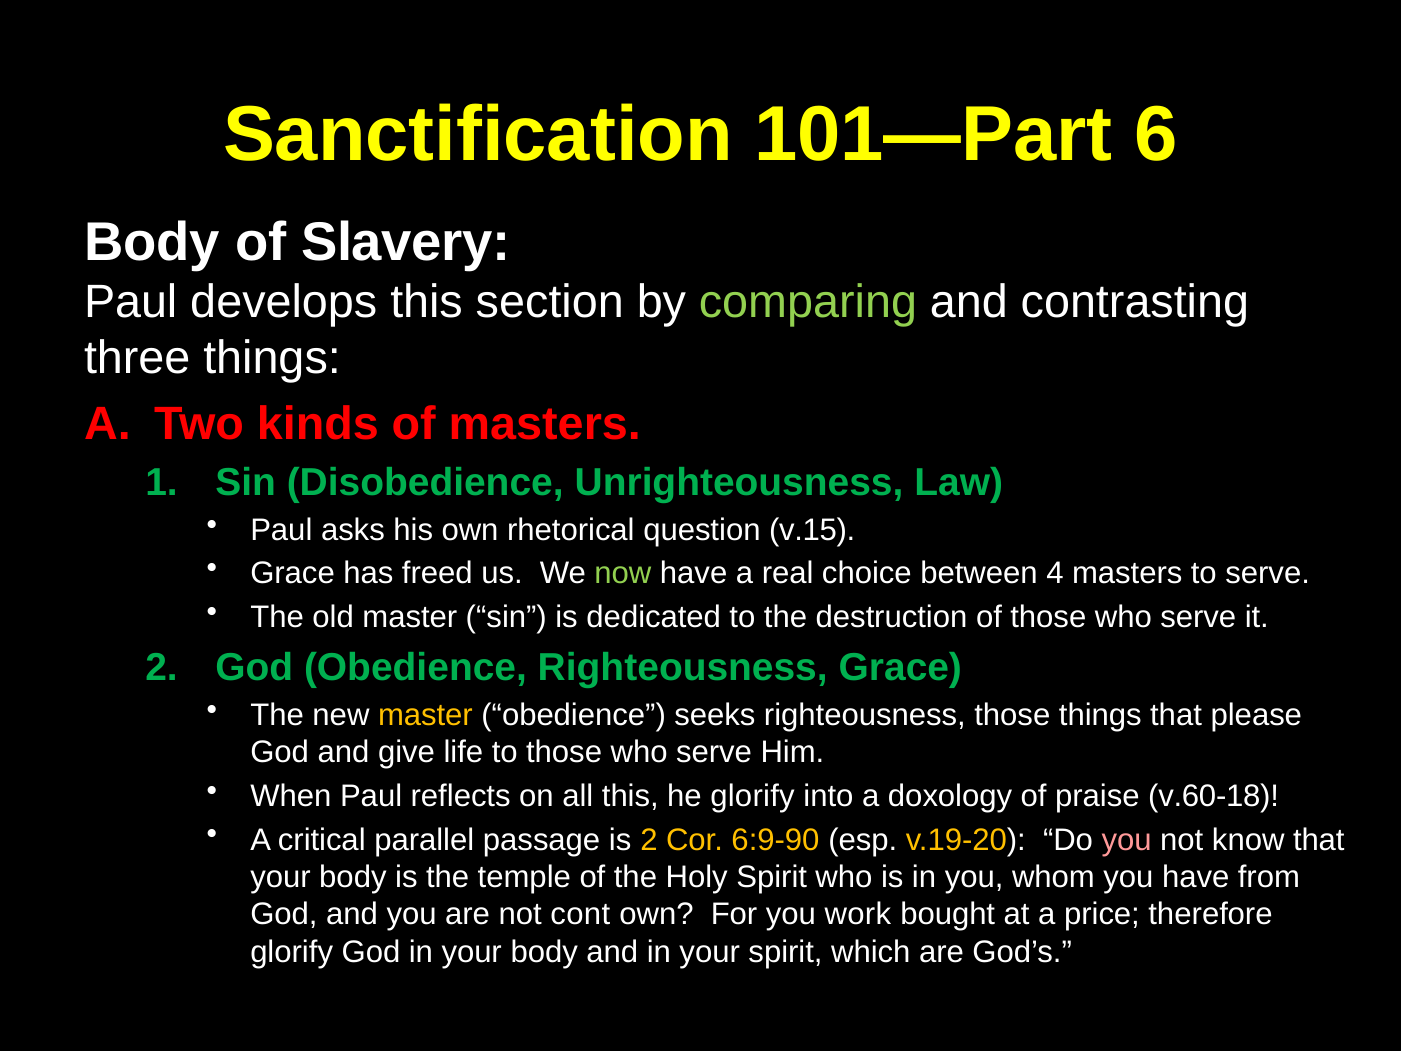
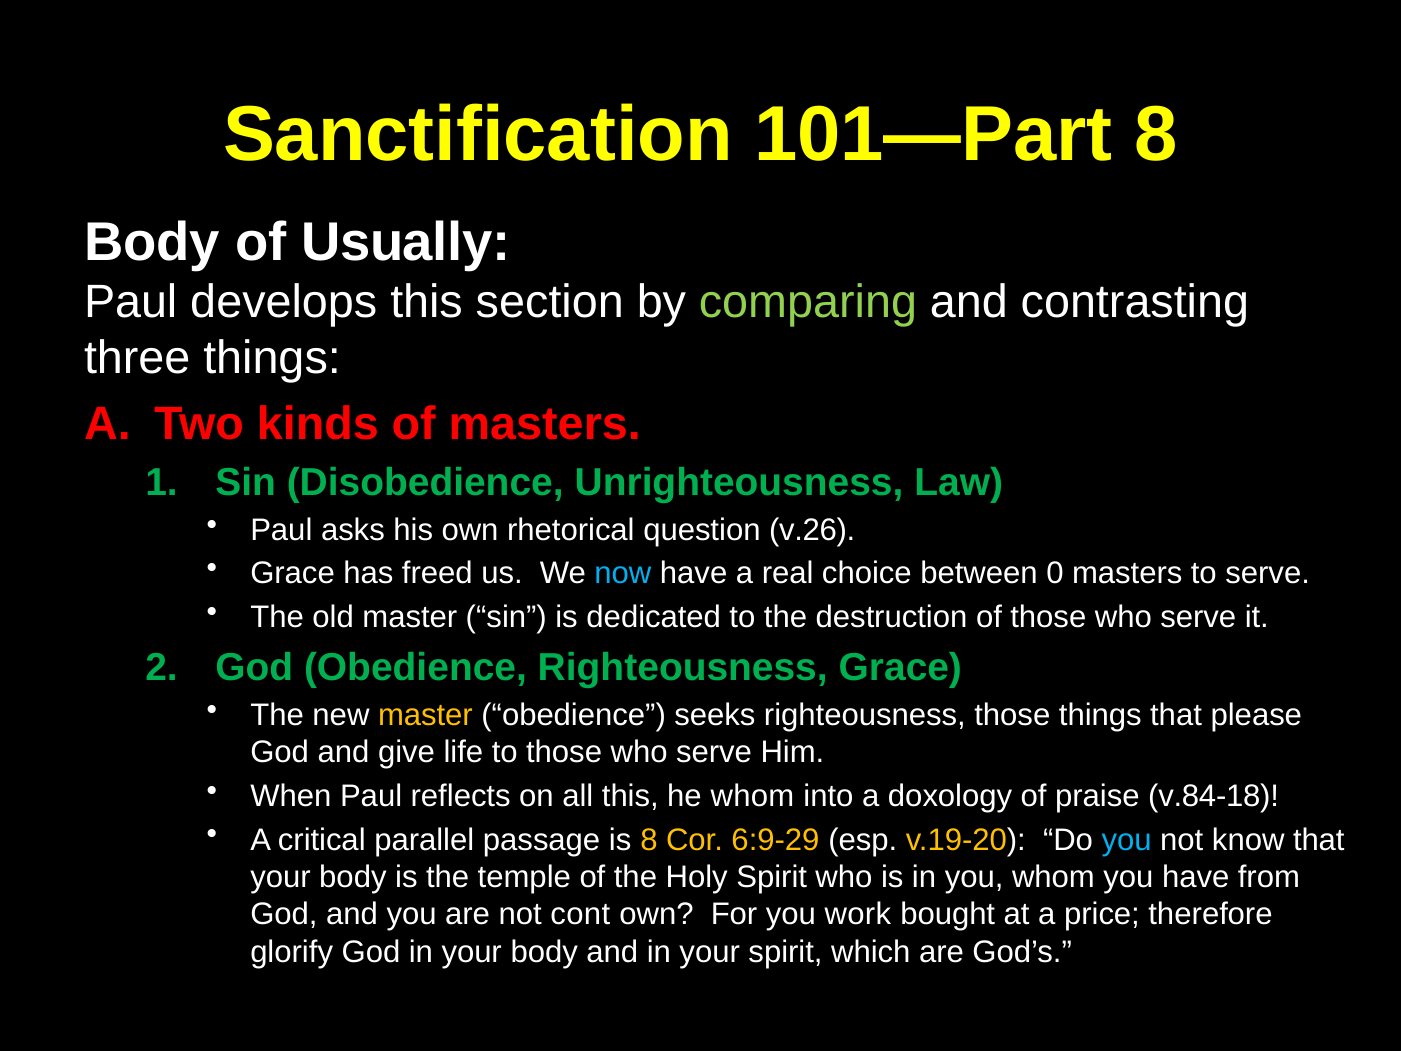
101—Part 6: 6 -> 8
Slavery: Slavery -> Usually
v.15: v.15 -> v.26
now colour: light green -> light blue
4: 4 -> 0
he glorify: glorify -> whom
v.60-18: v.60-18 -> v.84-18
is 2: 2 -> 8
6:9-90: 6:9-90 -> 6:9-29
you at (1127, 840) colour: pink -> light blue
